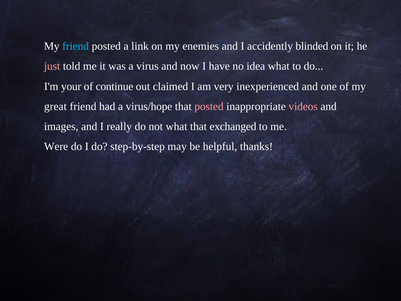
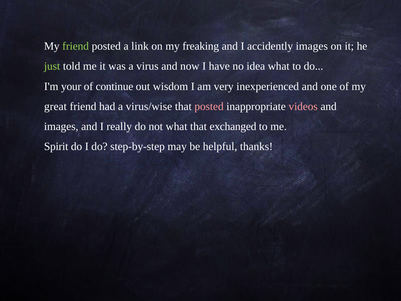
friend at (76, 46) colour: light blue -> light green
enemies: enemies -> freaking
accidently blinded: blinded -> images
just colour: pink -> light green
claimed: claimed -> wisdom
virus/hope: virus/hope -> virus/wise
Were: Were -> Spirit
